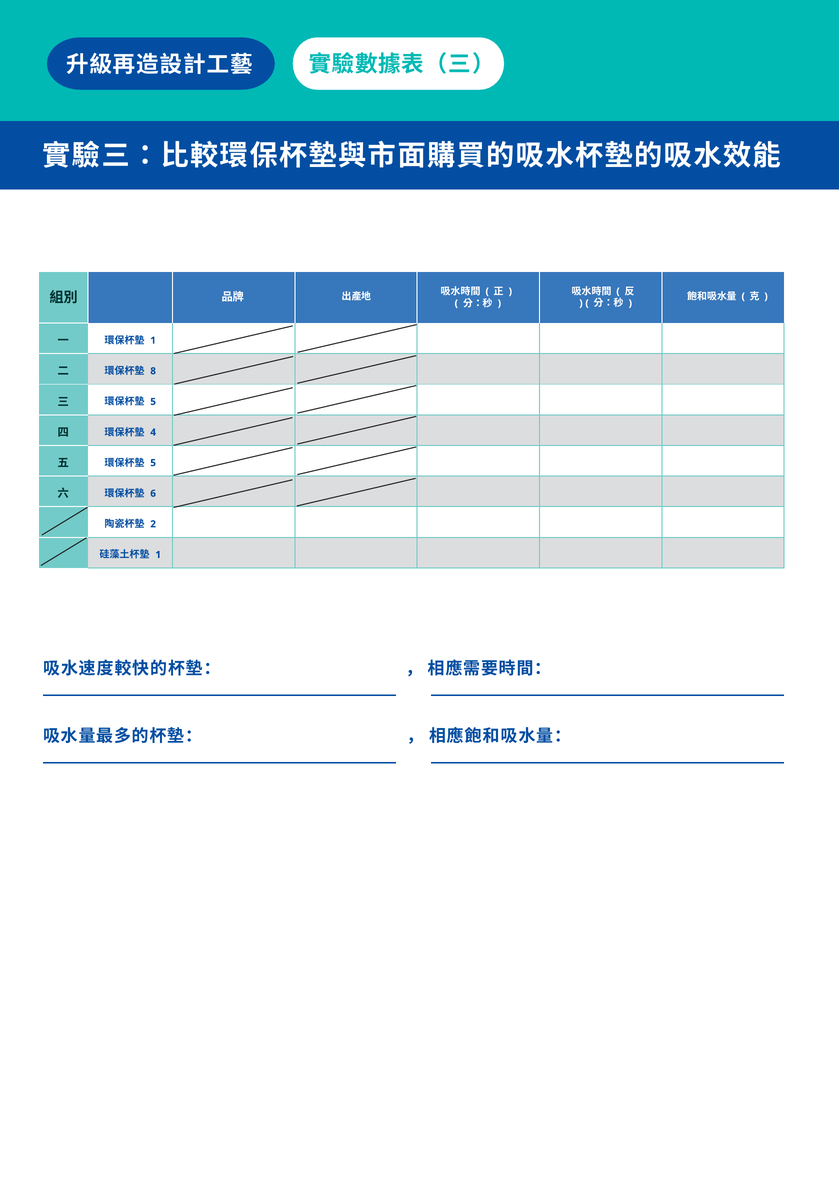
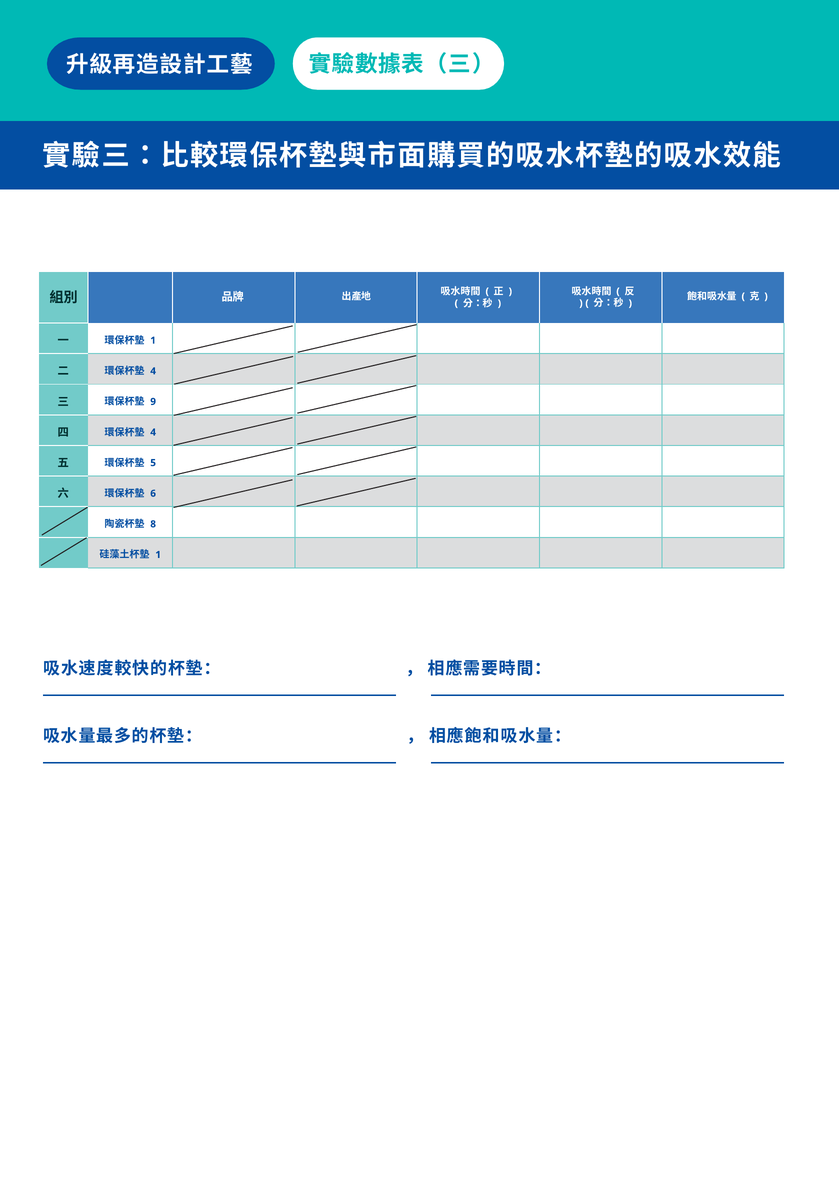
8 at (153, 371): 8 -> 4
5 at (153, 402): 5 -> 9
2: 2 -> 8
